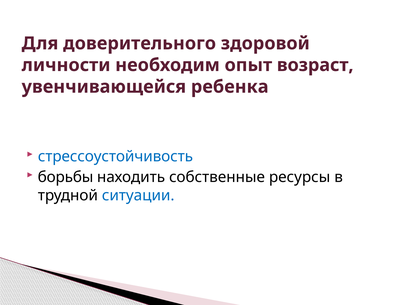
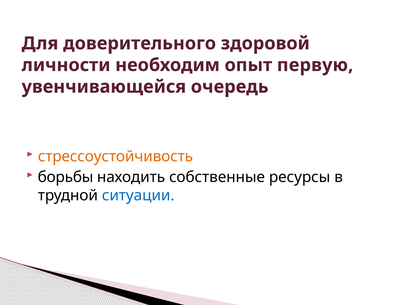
возраст: возраст -> первую
ребенка: ребенка -> очередь
стрессоустойчивость colour: blue -> orange
